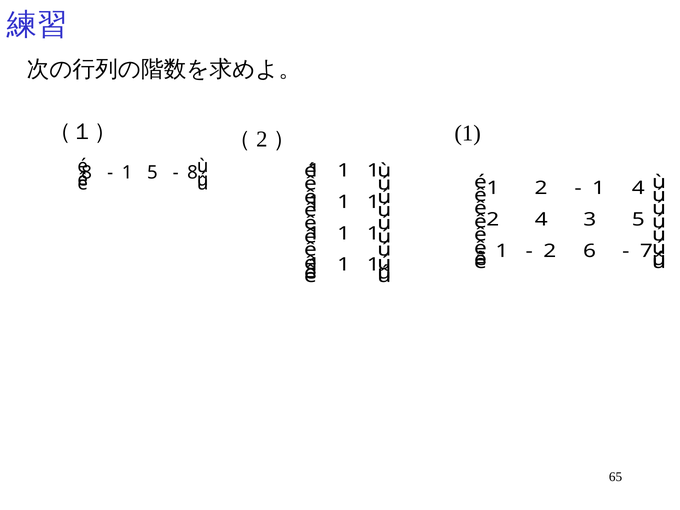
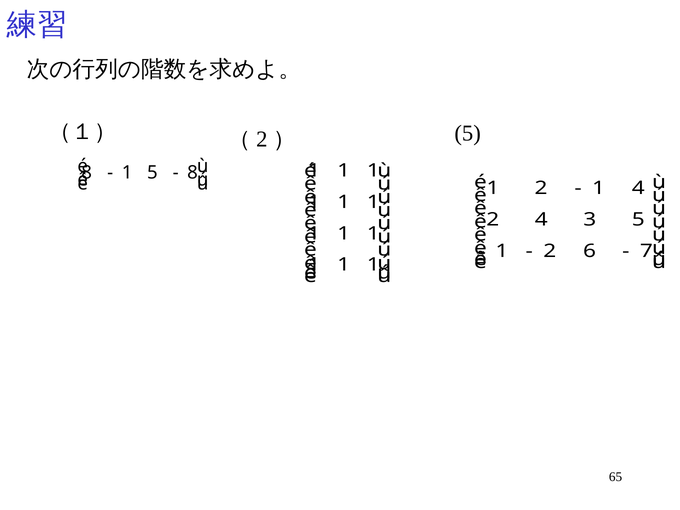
（2） 1: 1 -> 5
